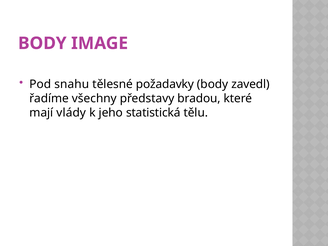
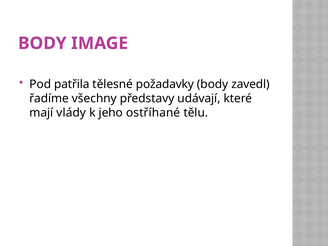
snahu: snahu -> patřila
bradou: bradou -> udávají
statistická: statistická -> ostříhané
